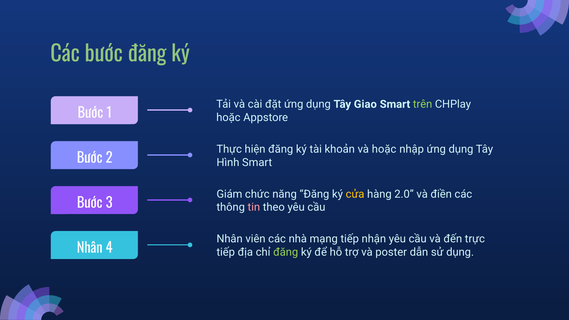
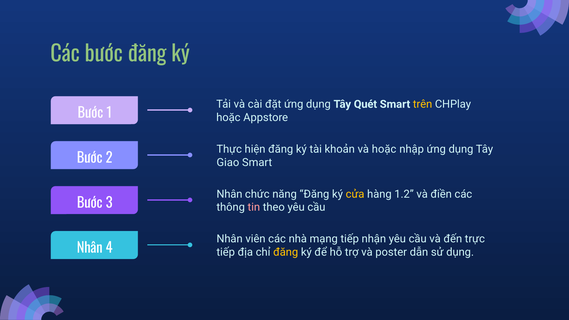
Giao: Giao -> Quét
trên colour: light green -> yellow
Hình: Hình -> Giao
Giám at (229, 194): Giám -> Nhân
2.0: 2.0 -> 1.2
đăng at (286, 252) colour: light green -> yellow
